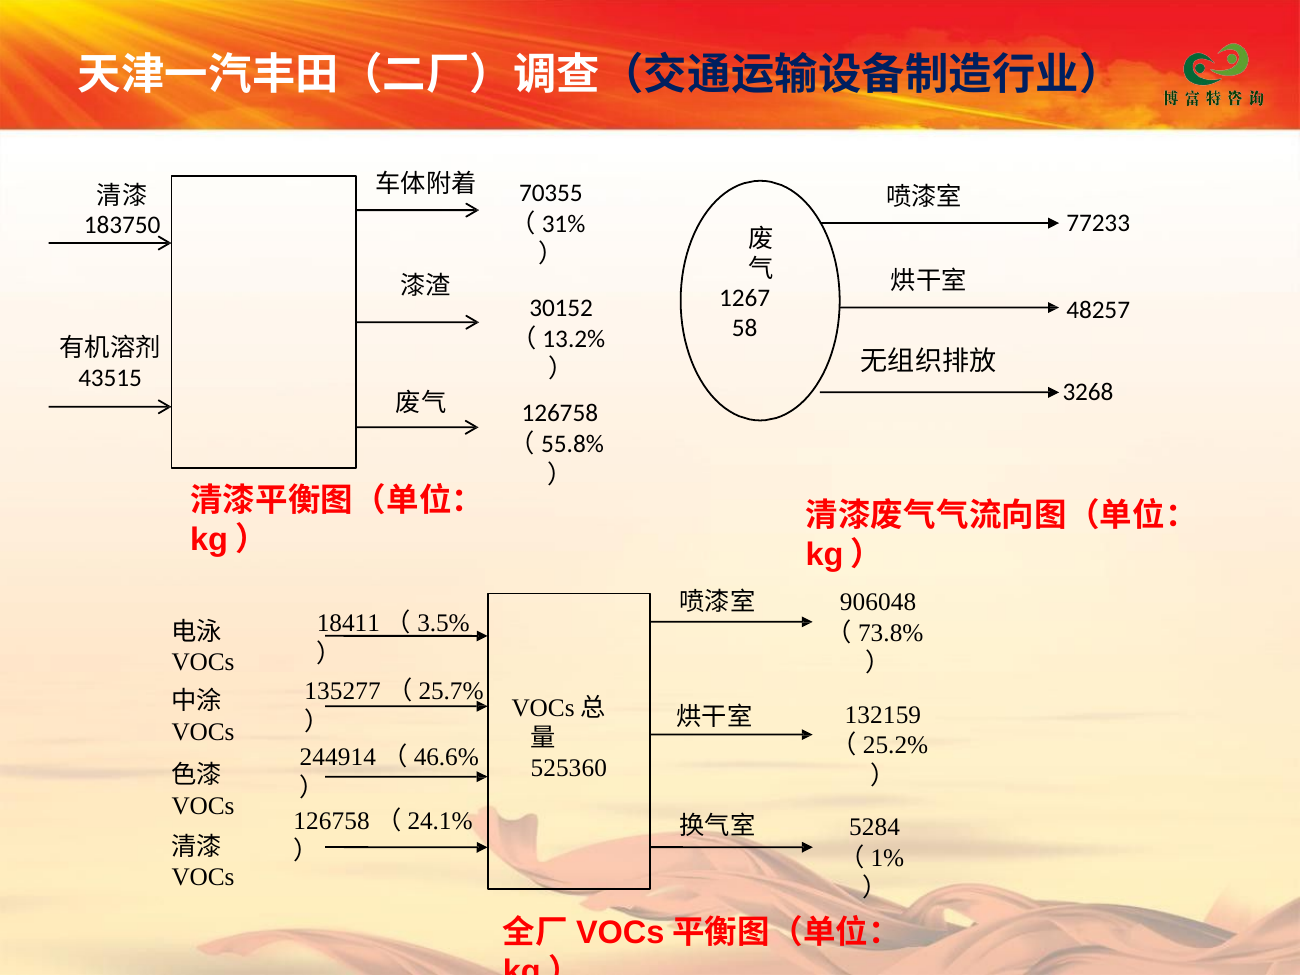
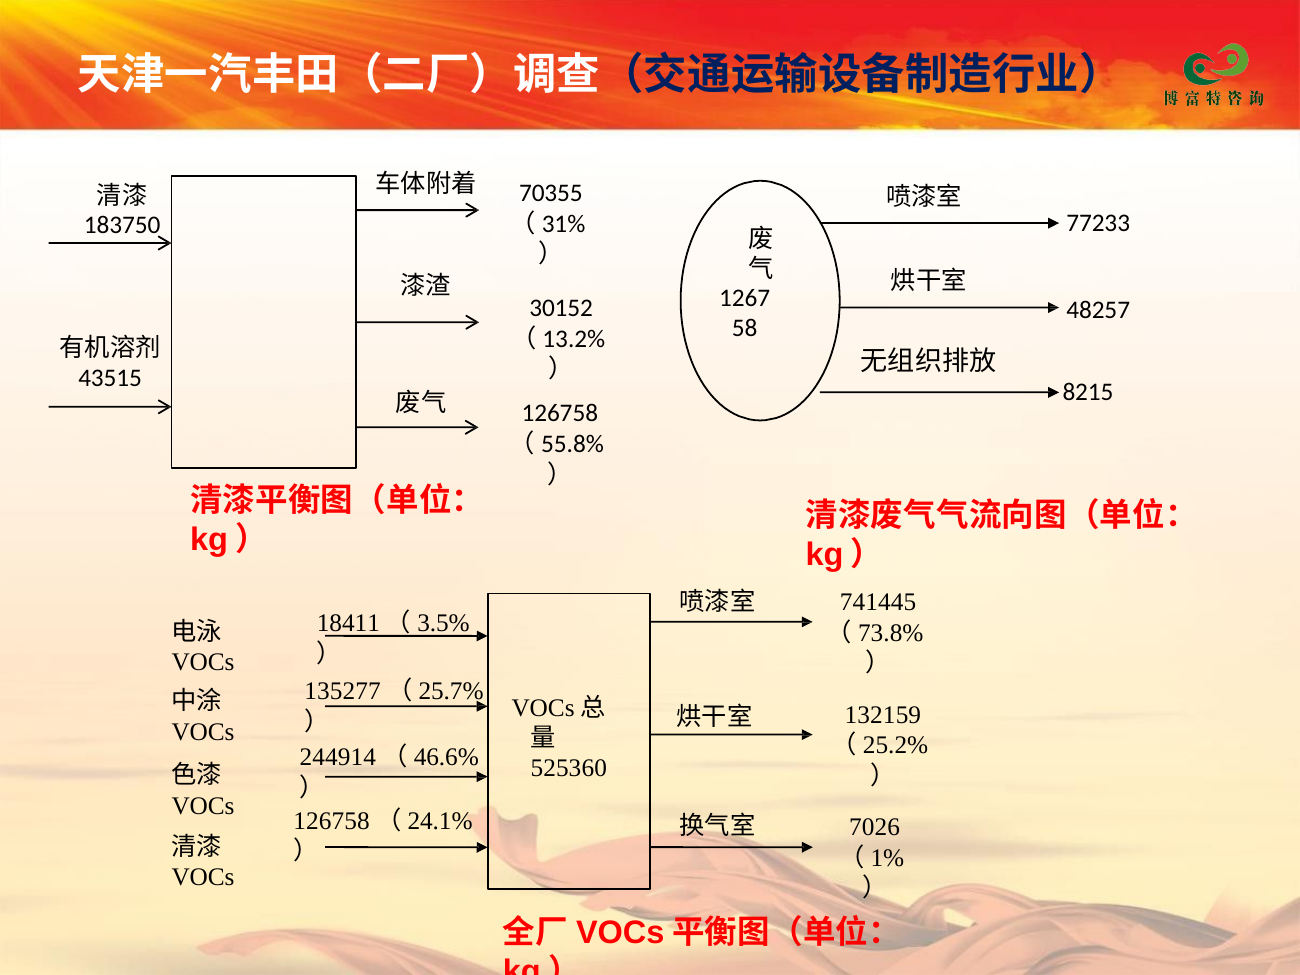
3268: 3268 -> 8215
906048: 906048 -> 741445
5284: 5284 -> 7026
